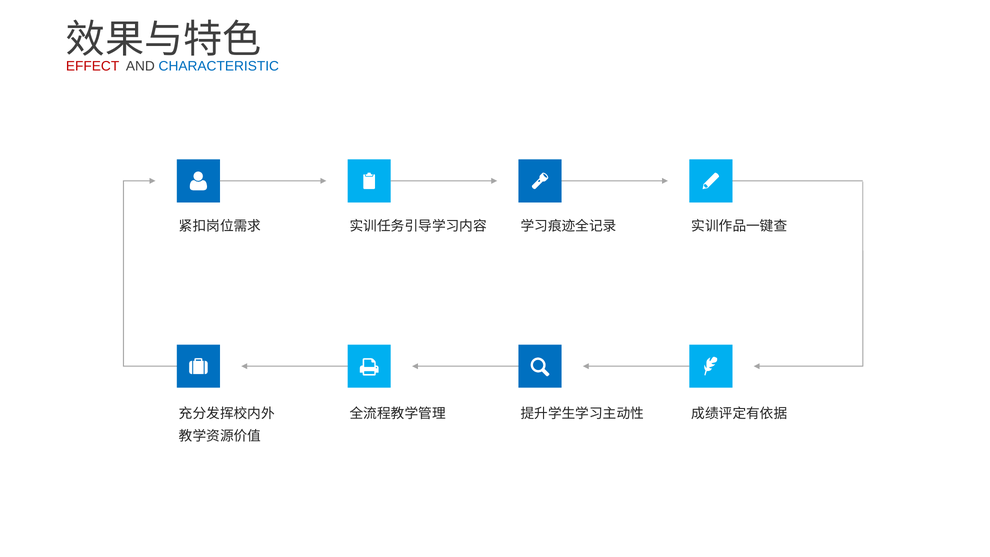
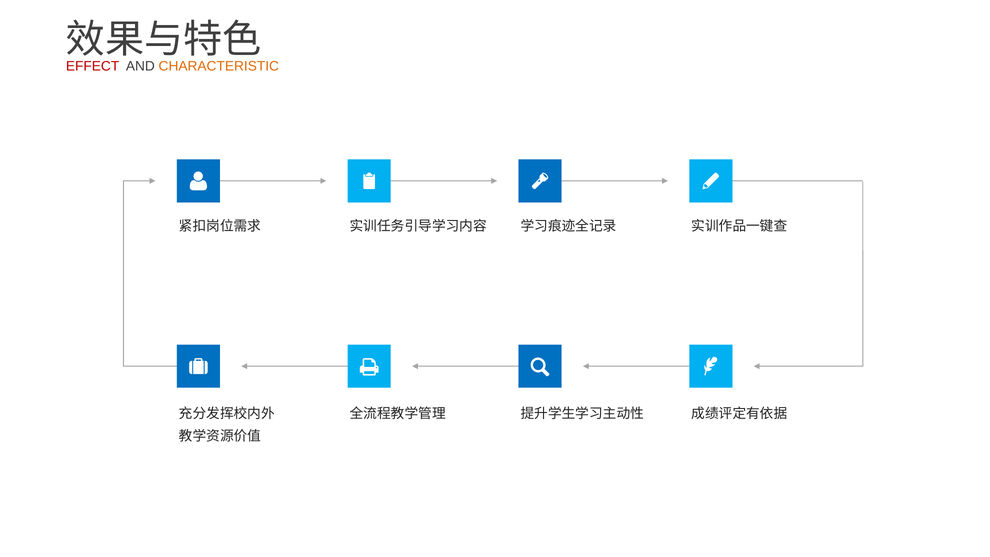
CHARACTERISTIC colour: blue -> orange
